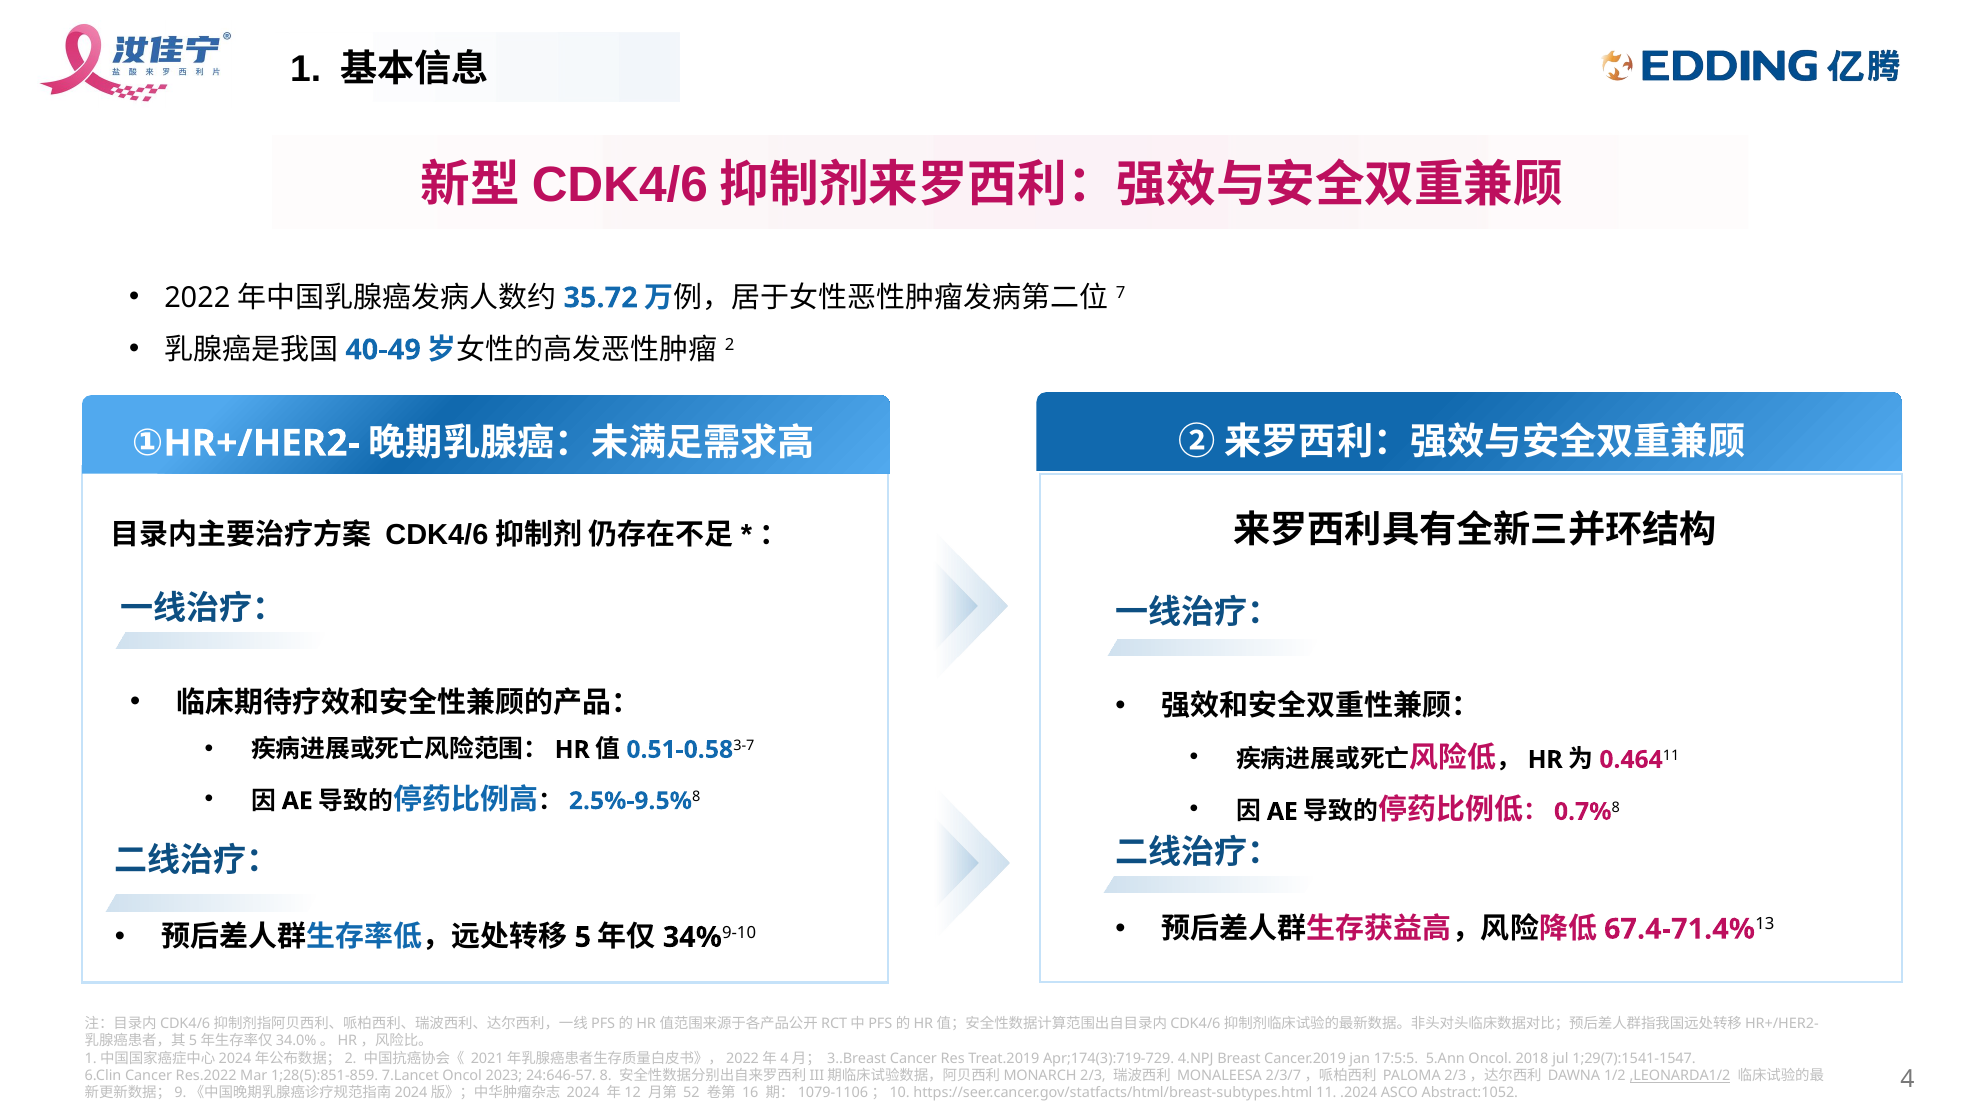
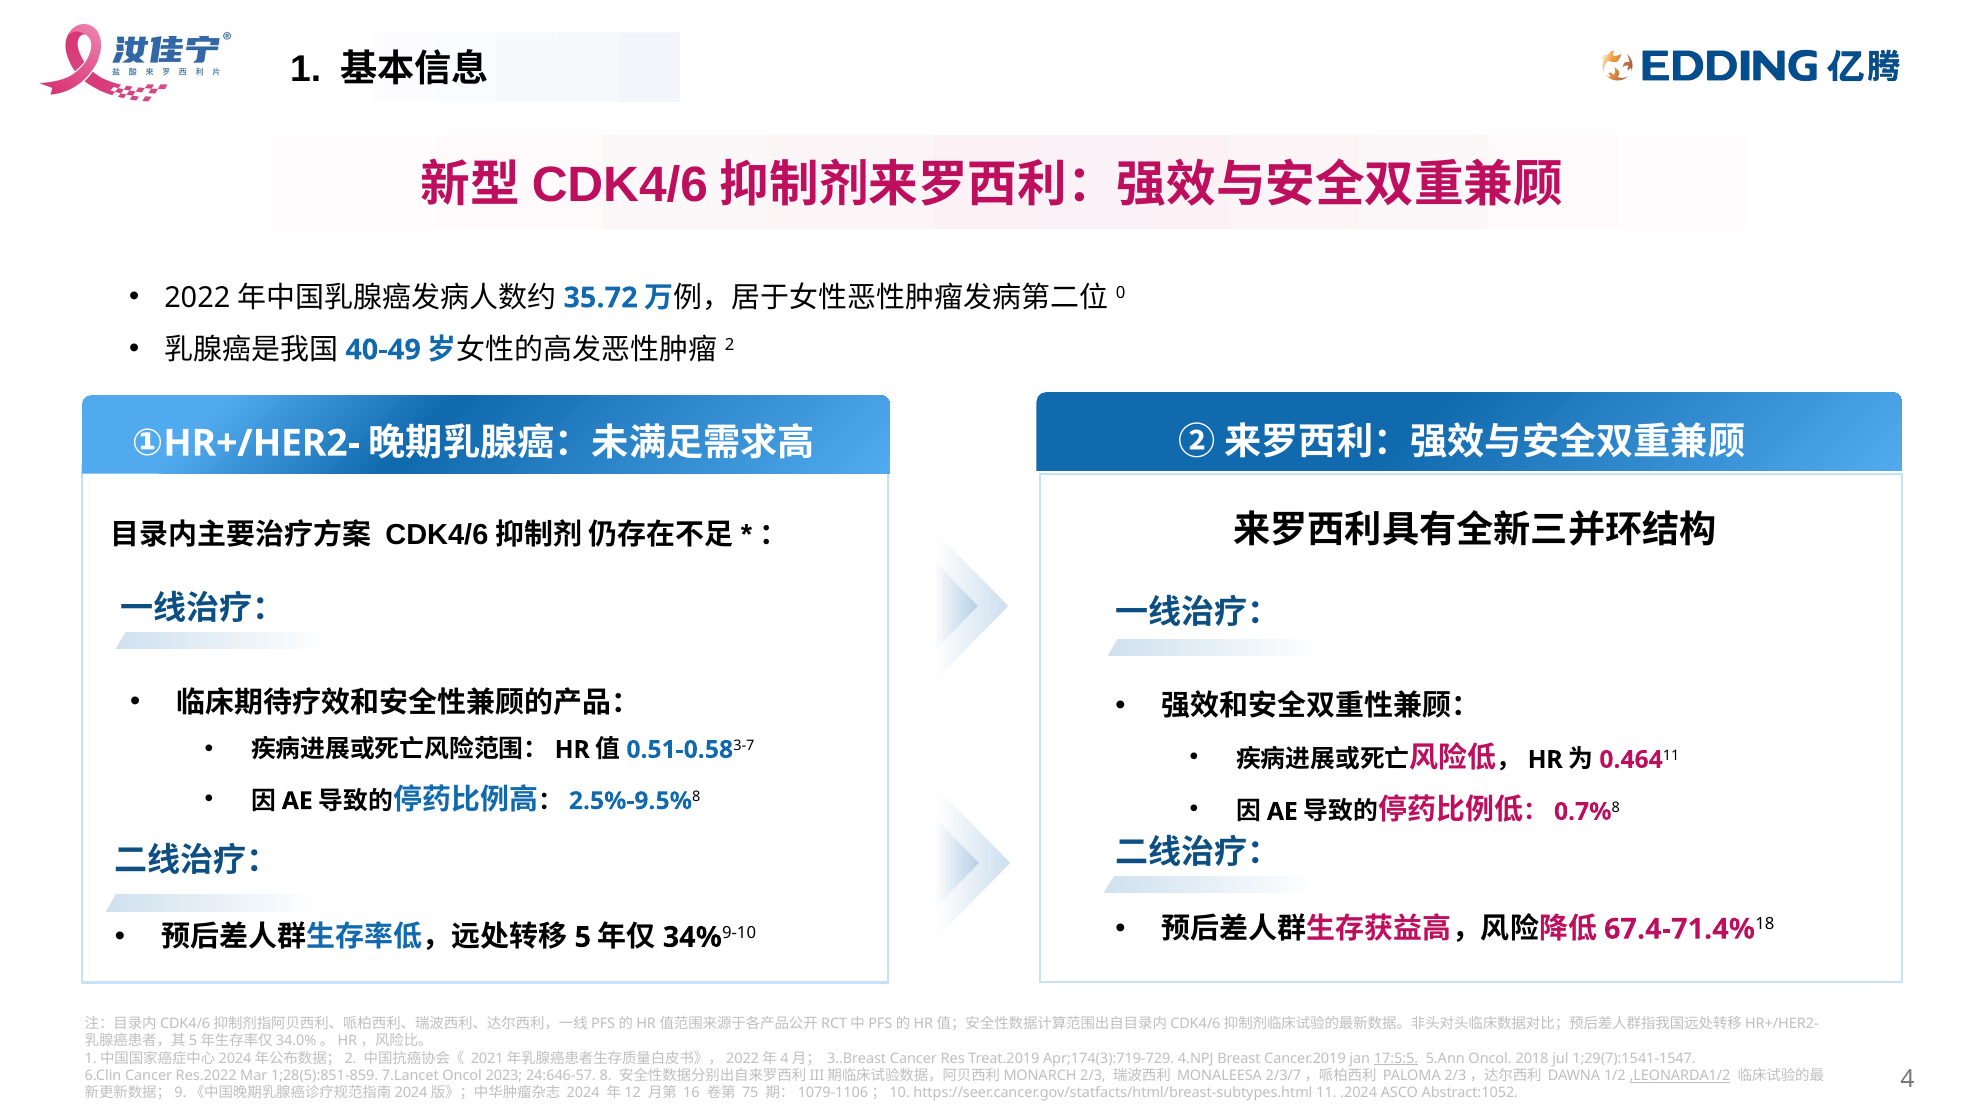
7: 7 -> 0
13: 13 -> 18
17:5:5 underline: none -> present
52: 52 -> 16
16: 16 -> 75
